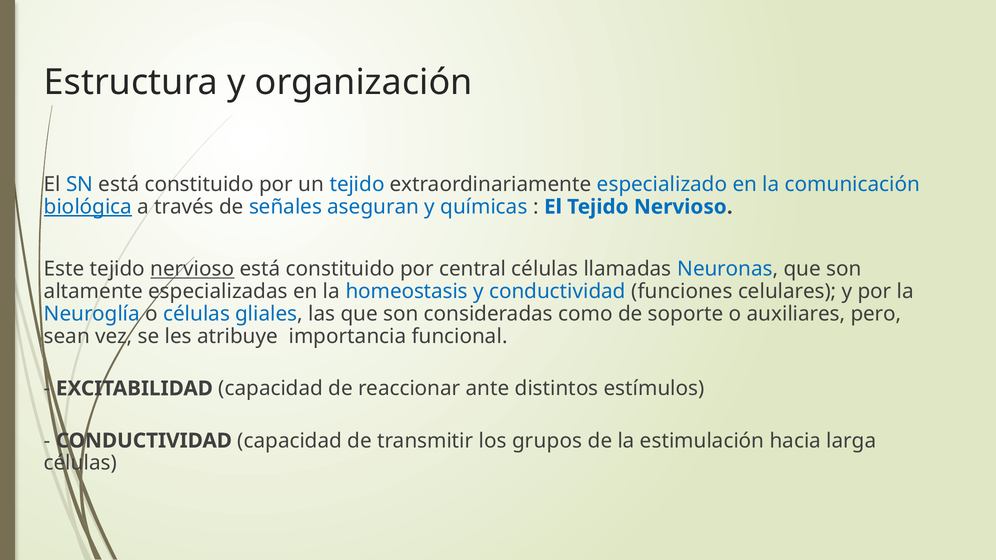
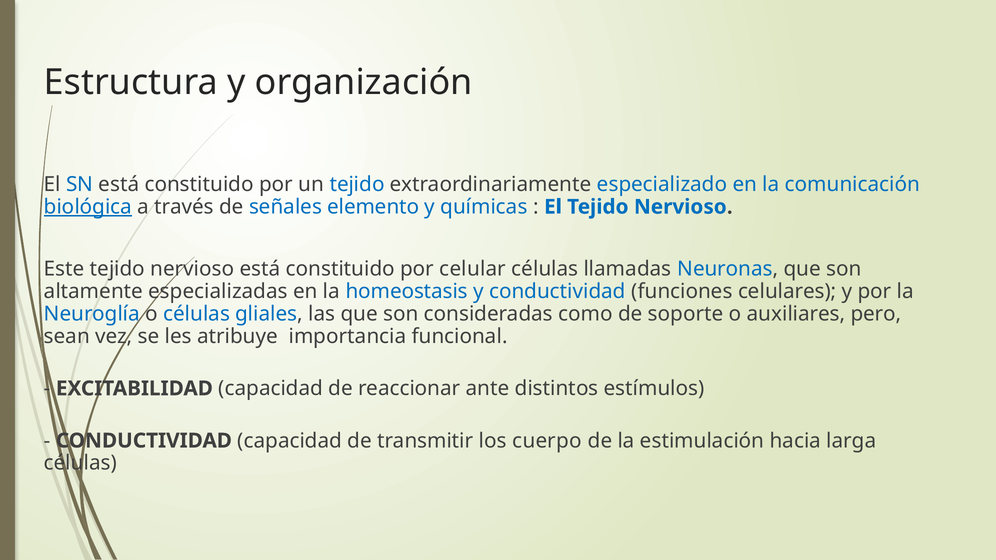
aseguran: aseguran -> elemento
nervioso at (192, 269) underline: present -> none
central: central -> celular
grupos: grupos -> cuerpo
